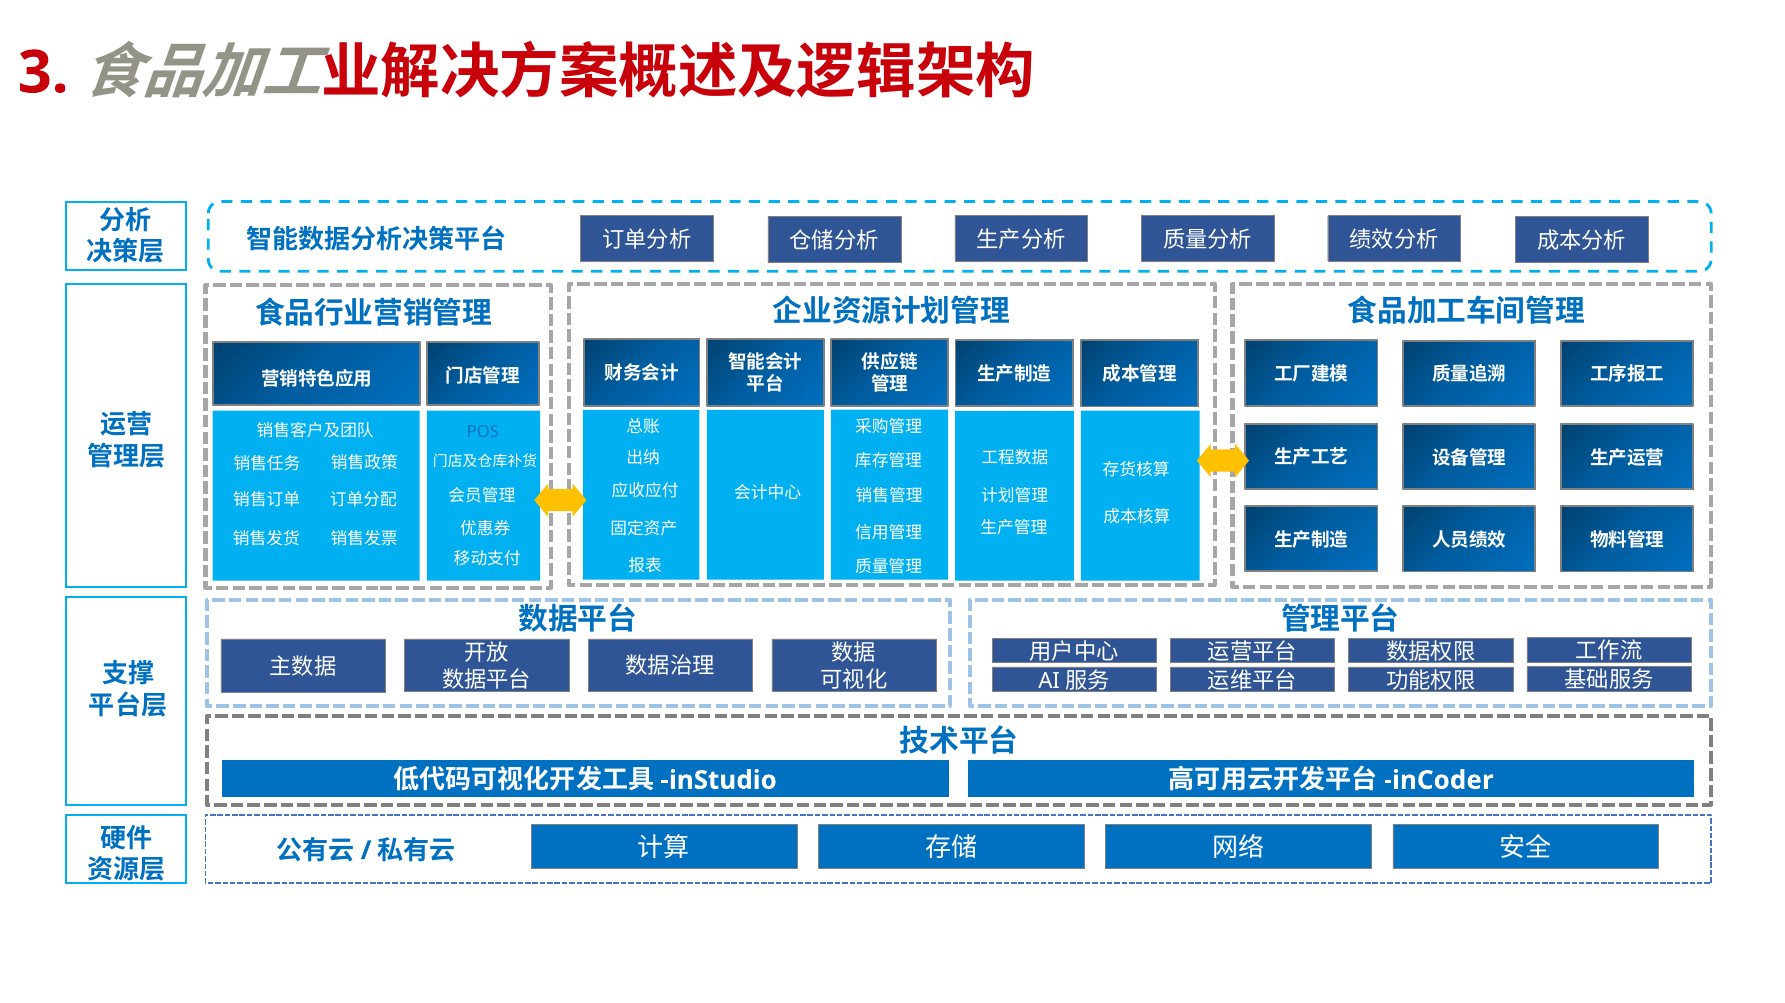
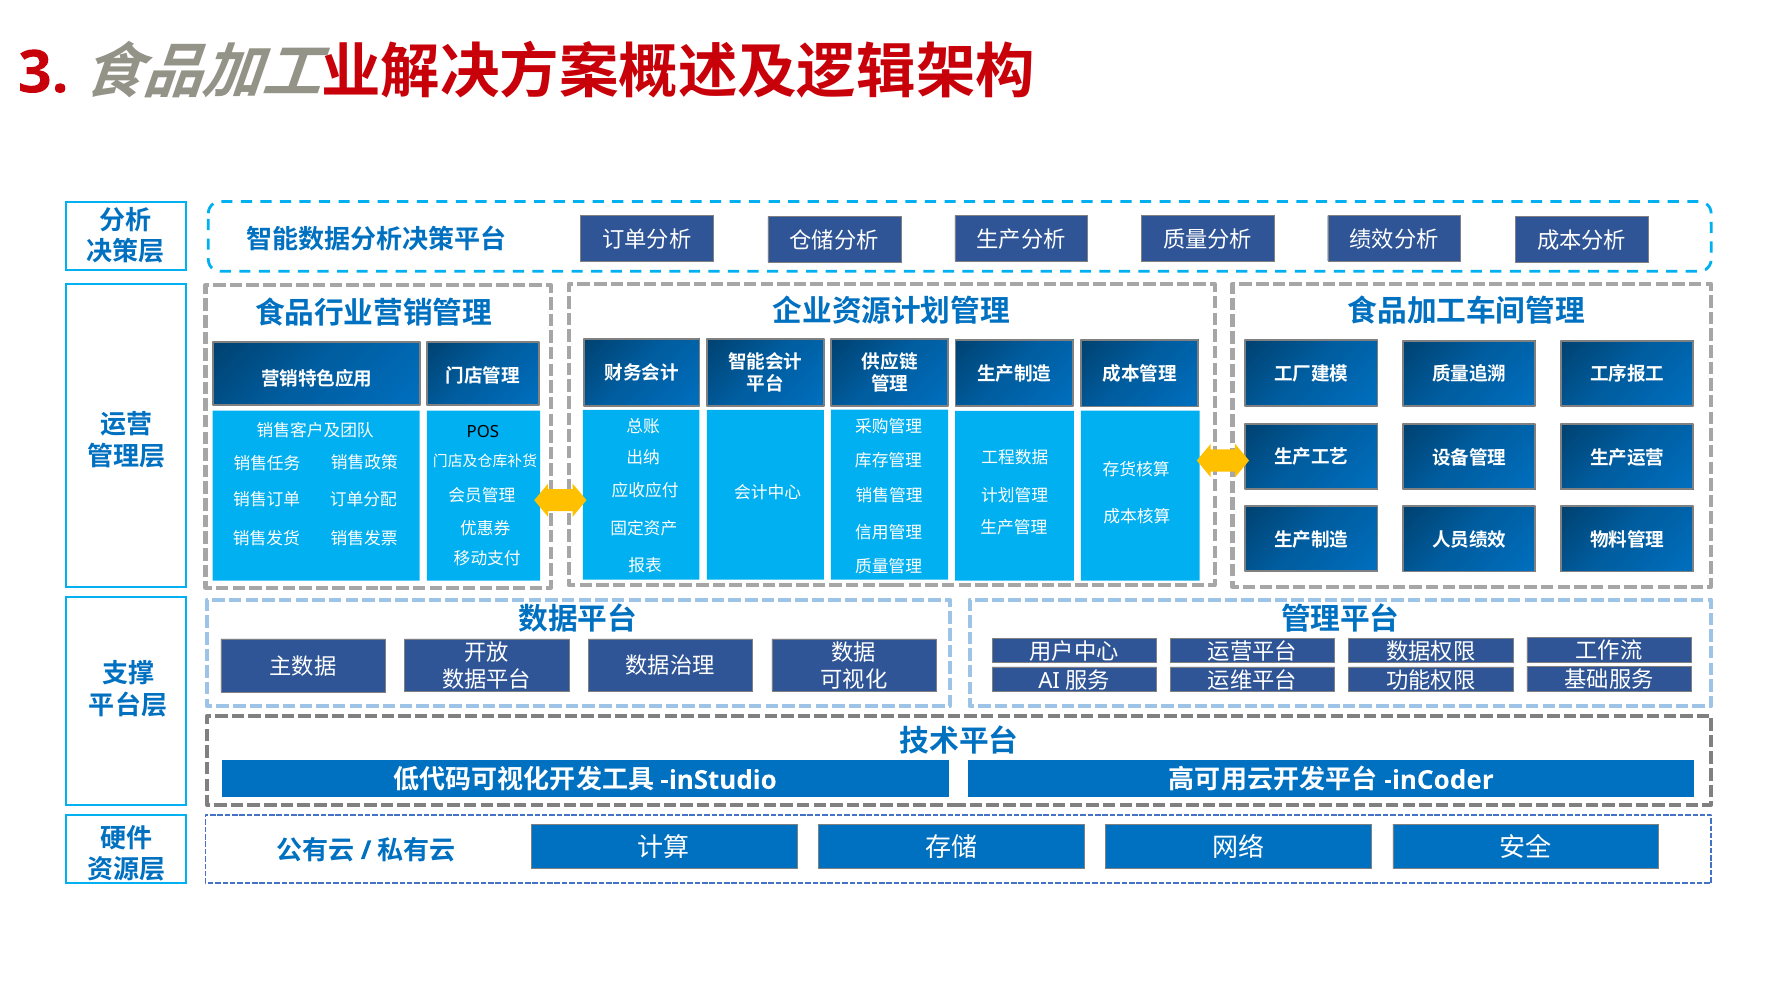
POS colour: blue -> black
